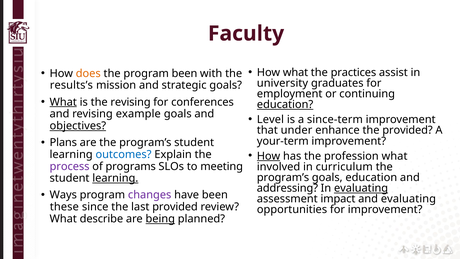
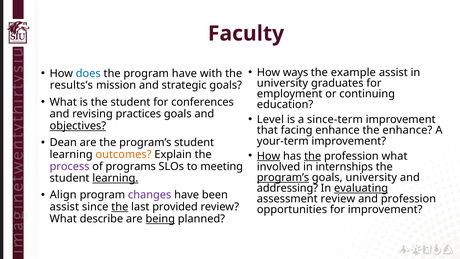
How what: what -> ways
practices: practices -> example
does colour: orange -> blue
program been: been -> have
What at (63, 102) underline: present -> none
the revising: revising -> student
education at (285, 104) underline: present -> none
example: example -> practices
under: under -> facing
the provided: provided -> enhance
Plans: Plans -> Dean
the at (313, 156) underline: none -> present
outcomes colour: blue -> orange
curriculum: curriculum -> internships
program’s at (283, 177) underline: none -> present
goals education: education -> university
Ways: Ways -> Align
assessment impact: impact -> review
and evaluating: evaluating -> profession
these at (64, 207): these -> assist
the at (120, 207) underline: none -> present
